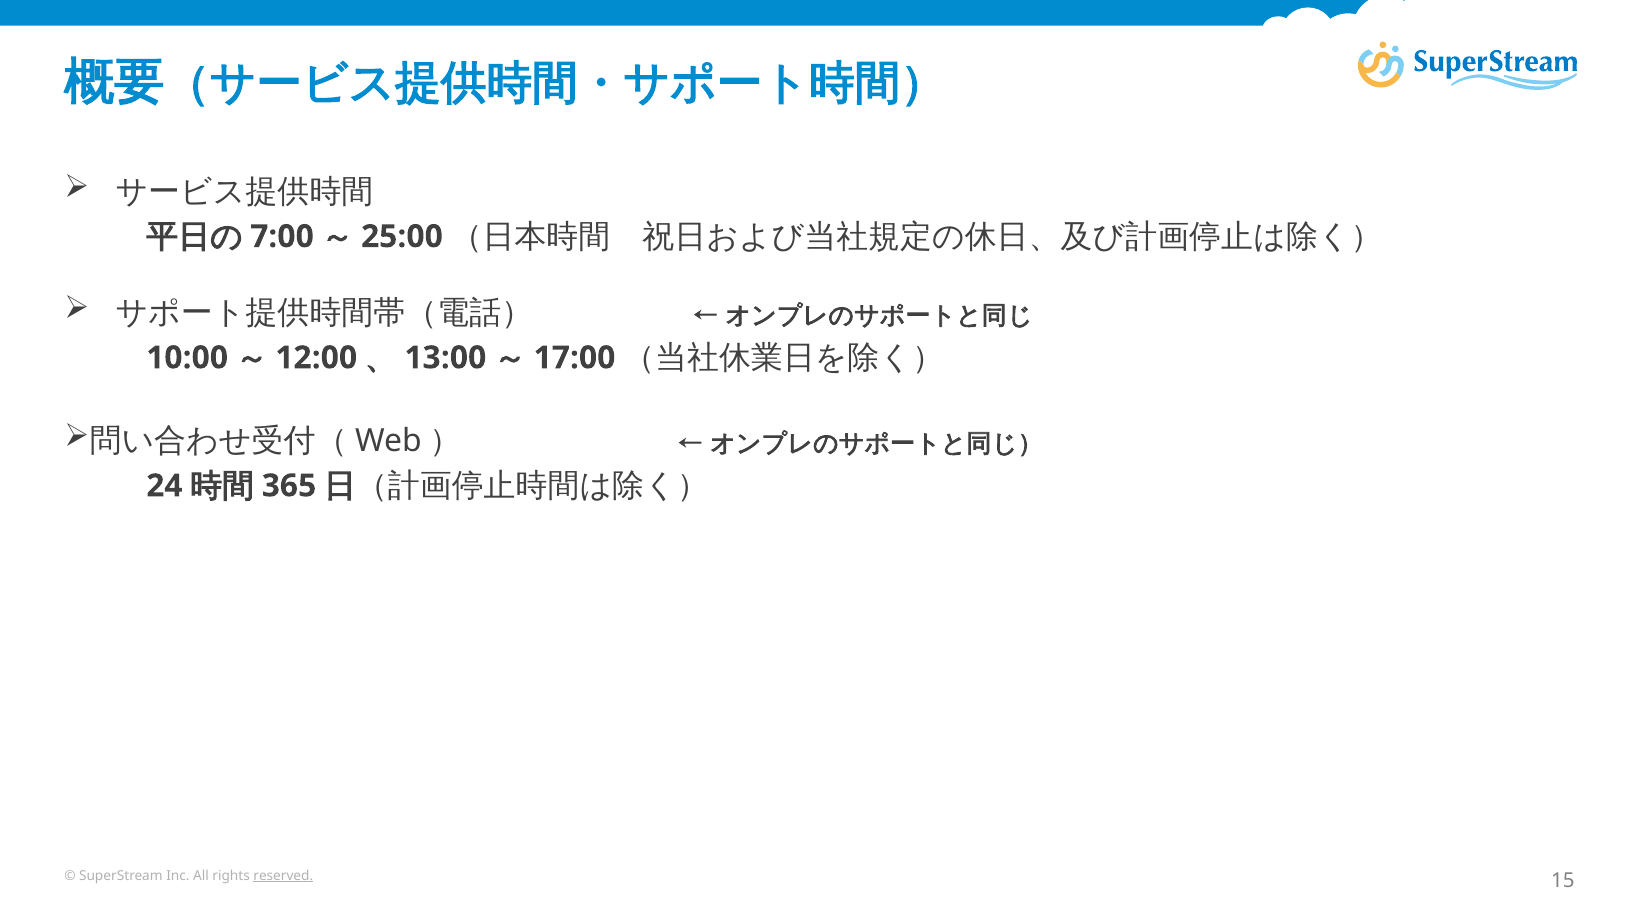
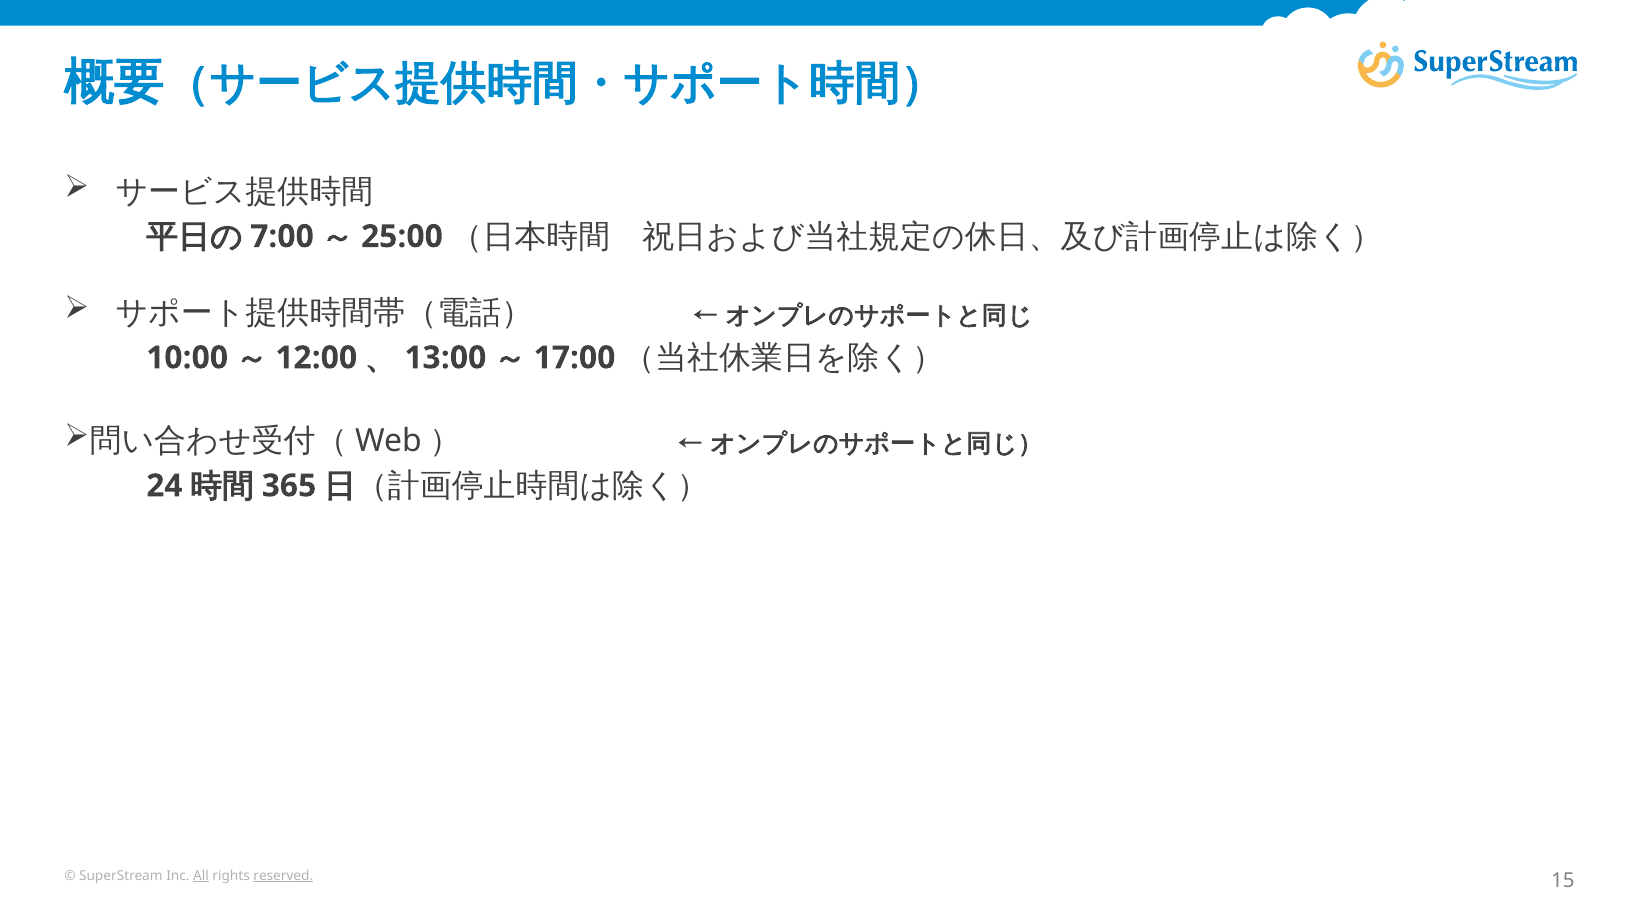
All underline: none -> present
